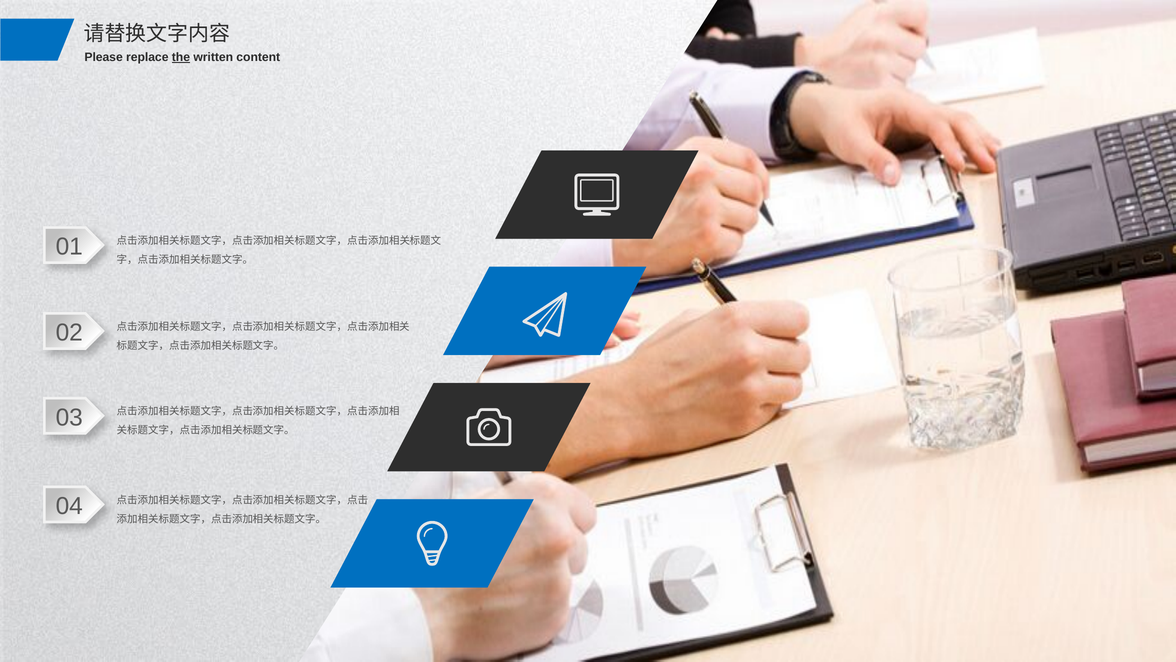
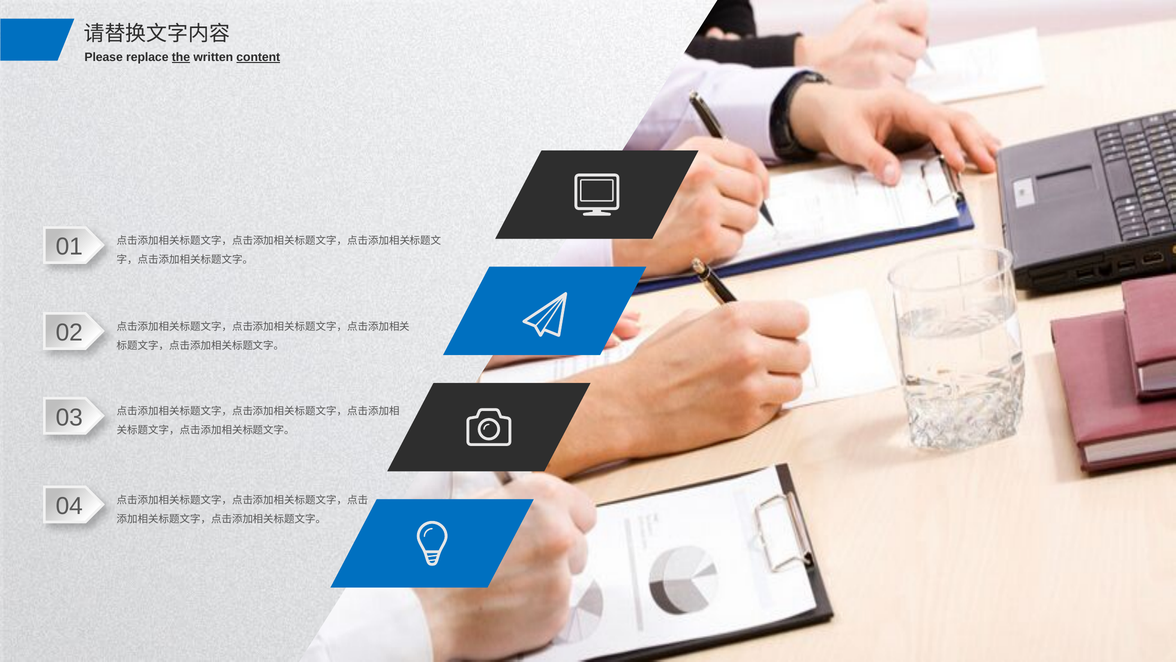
content underline: none -> present
